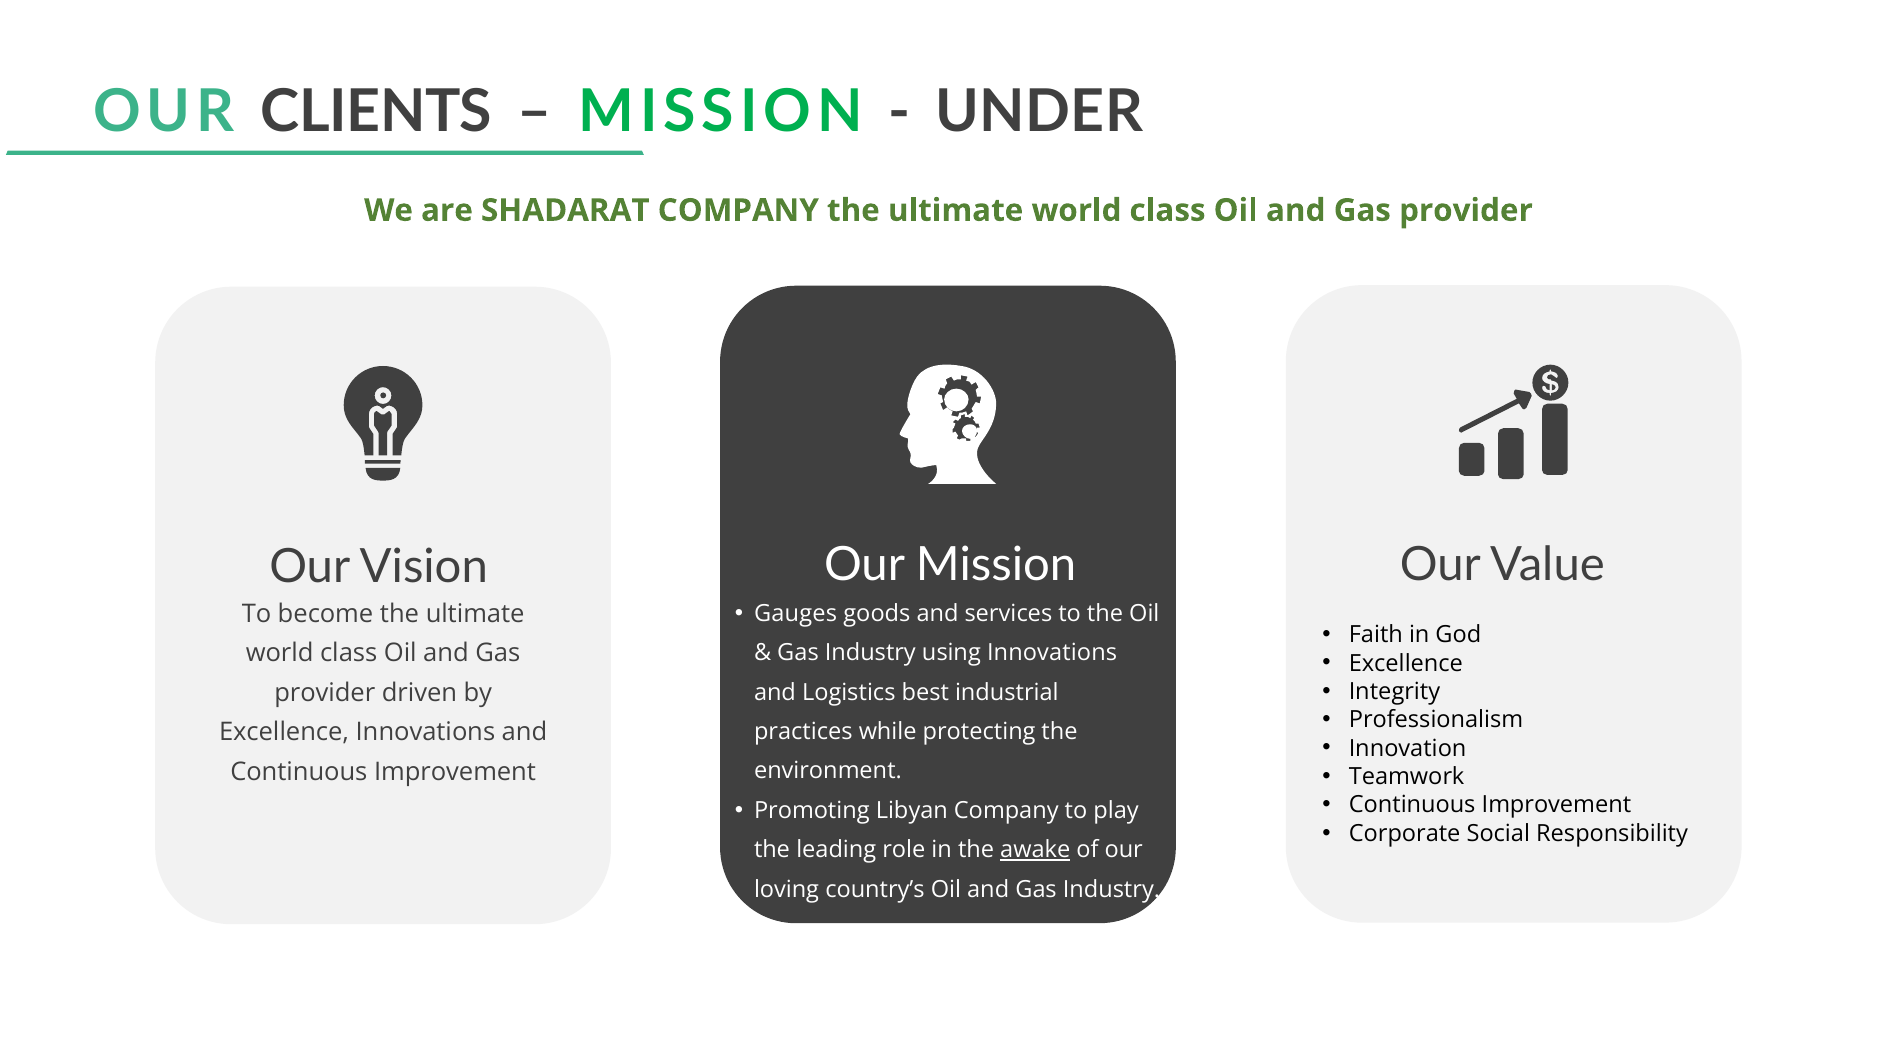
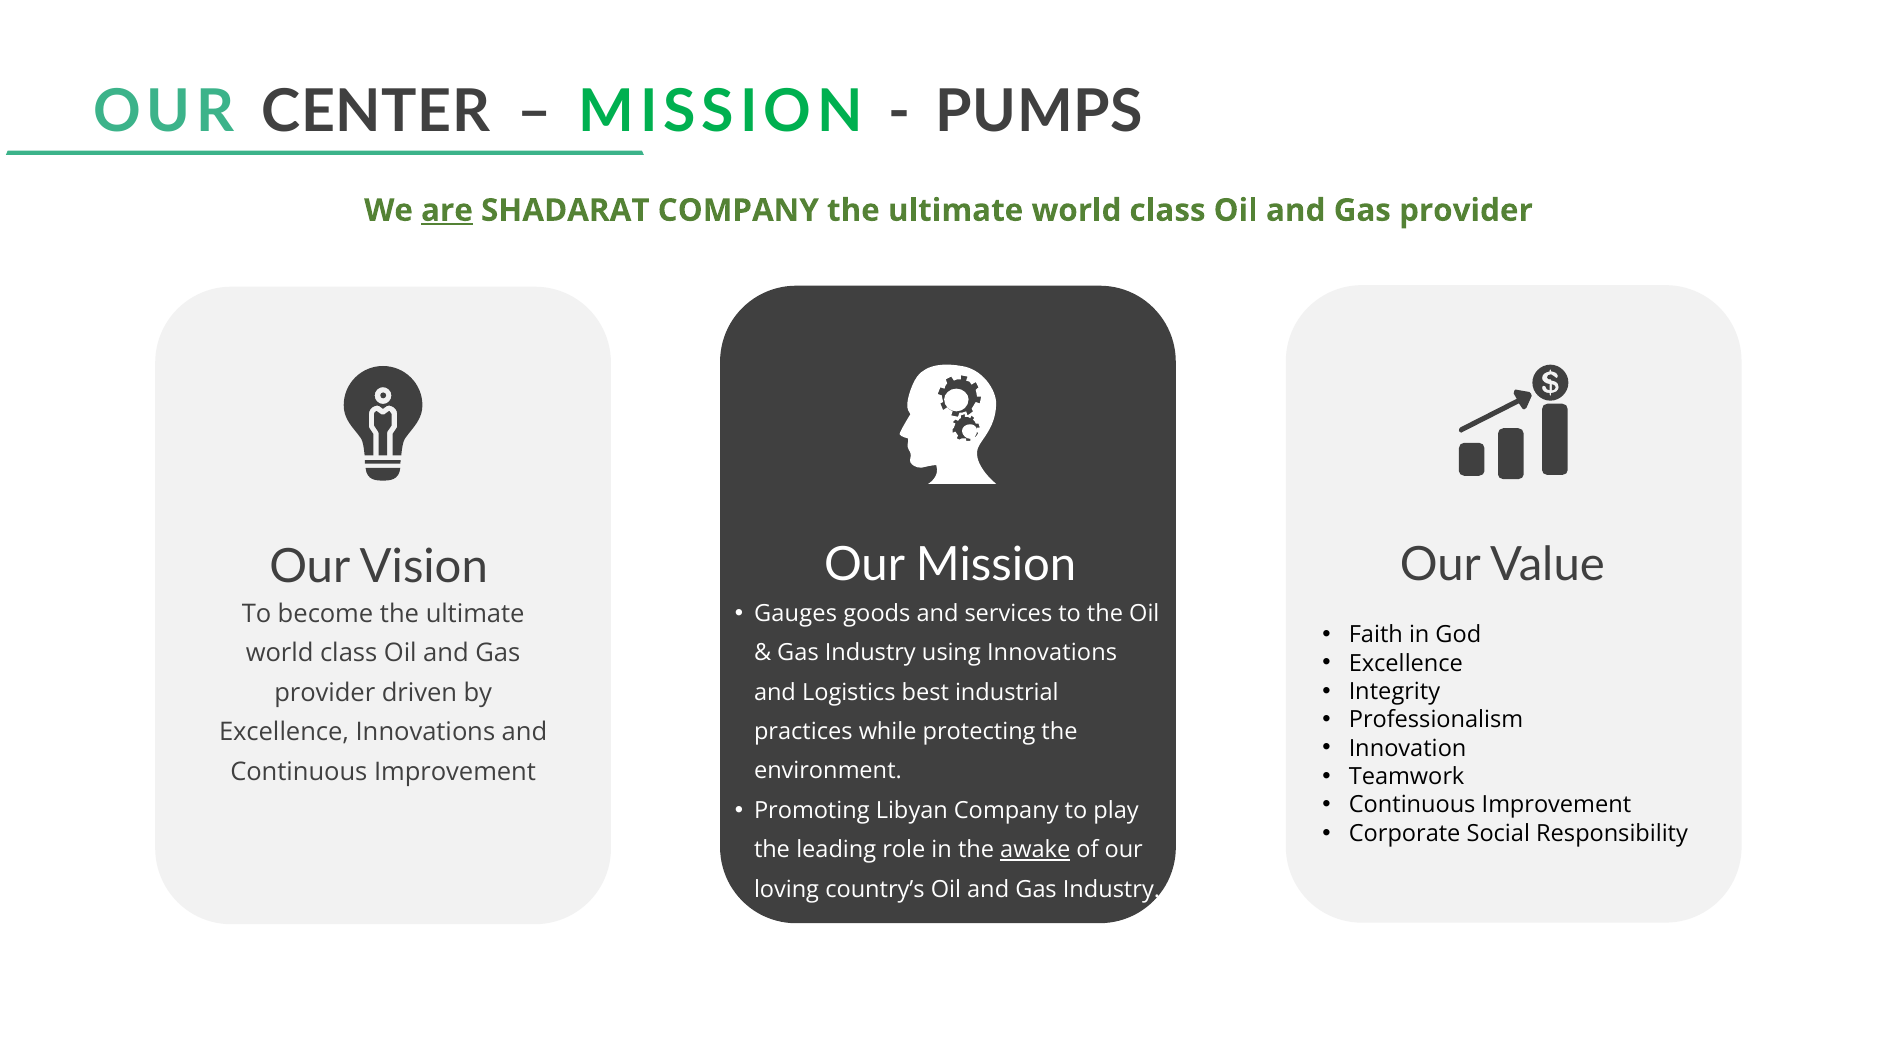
CLIENTS: CLIENTS -> CENTER
UNDER: UNDER -> PUMPS
are underline: none -> present
